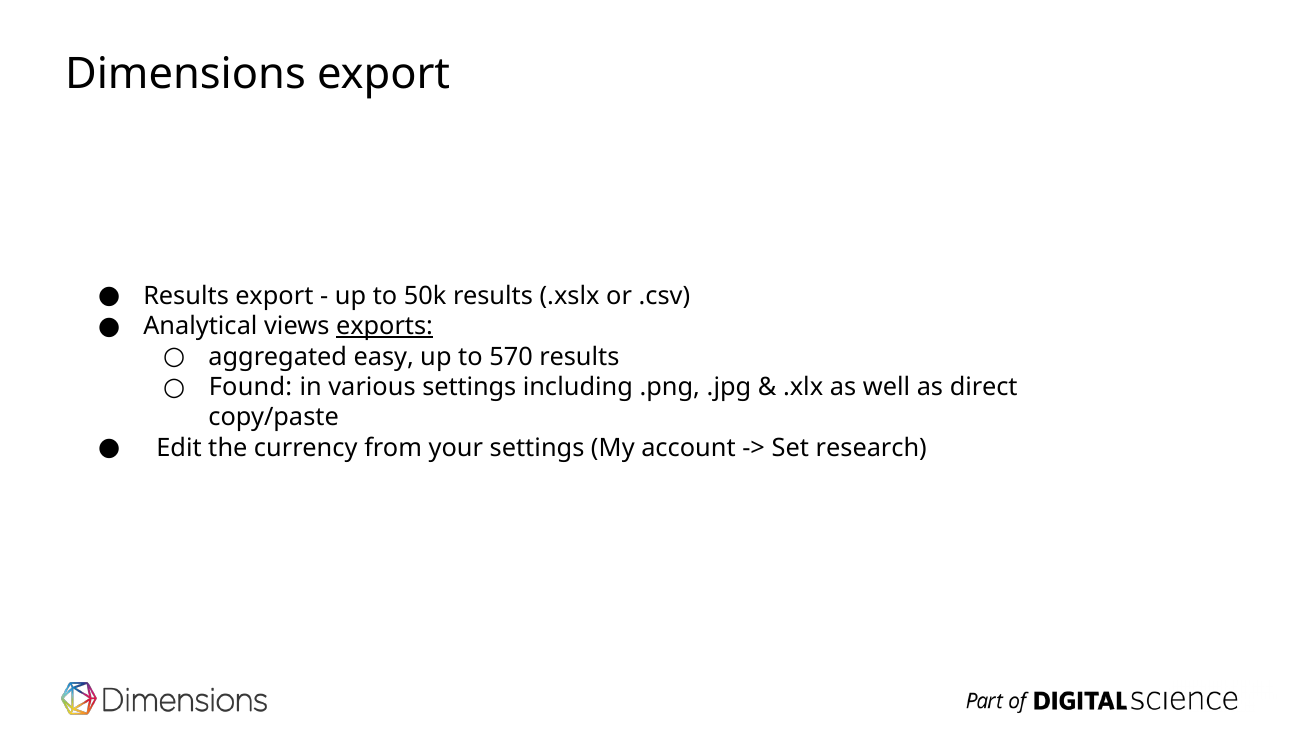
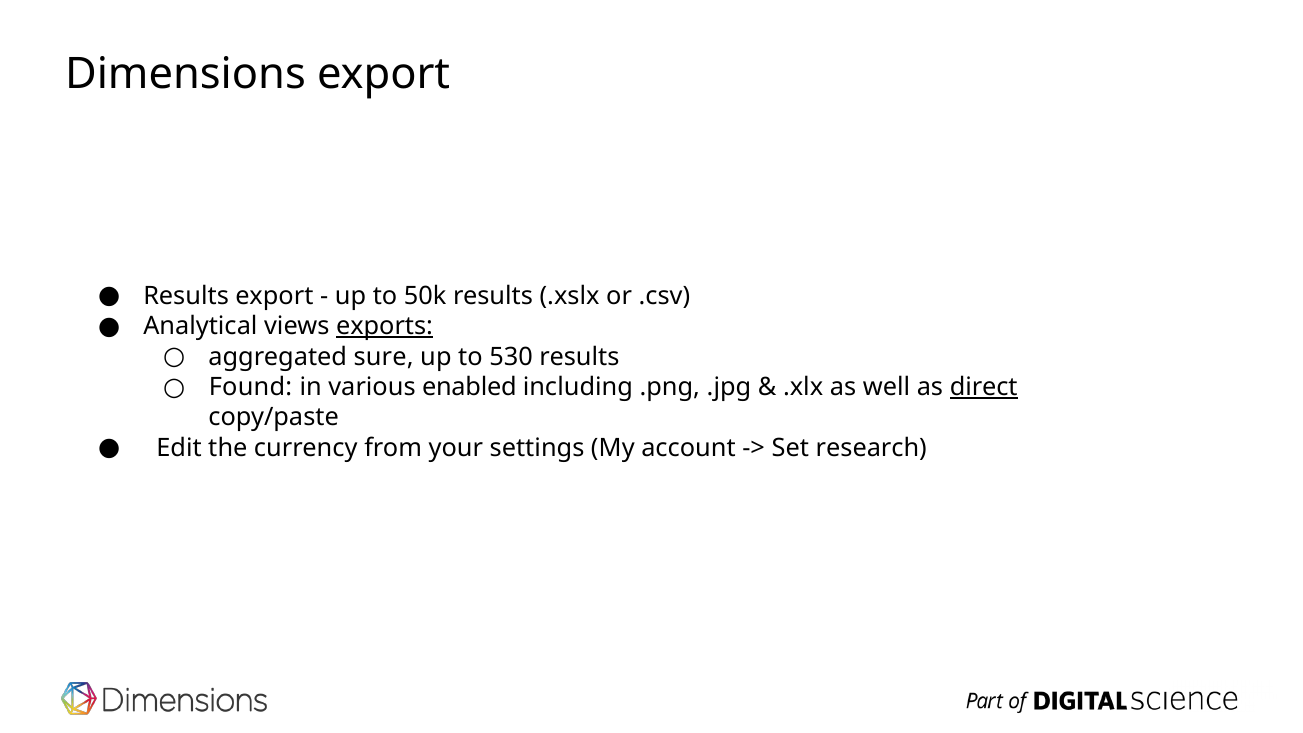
easy: easy -> sure
570: 570 -> 530
various settings: settings -> enabled
direct underline: none -> present
